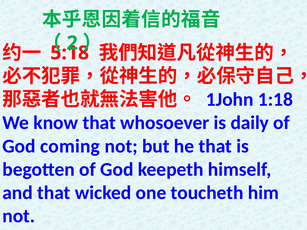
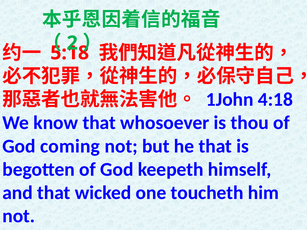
1:18: 1:18 -> 4:18
daily: daily -> thou
